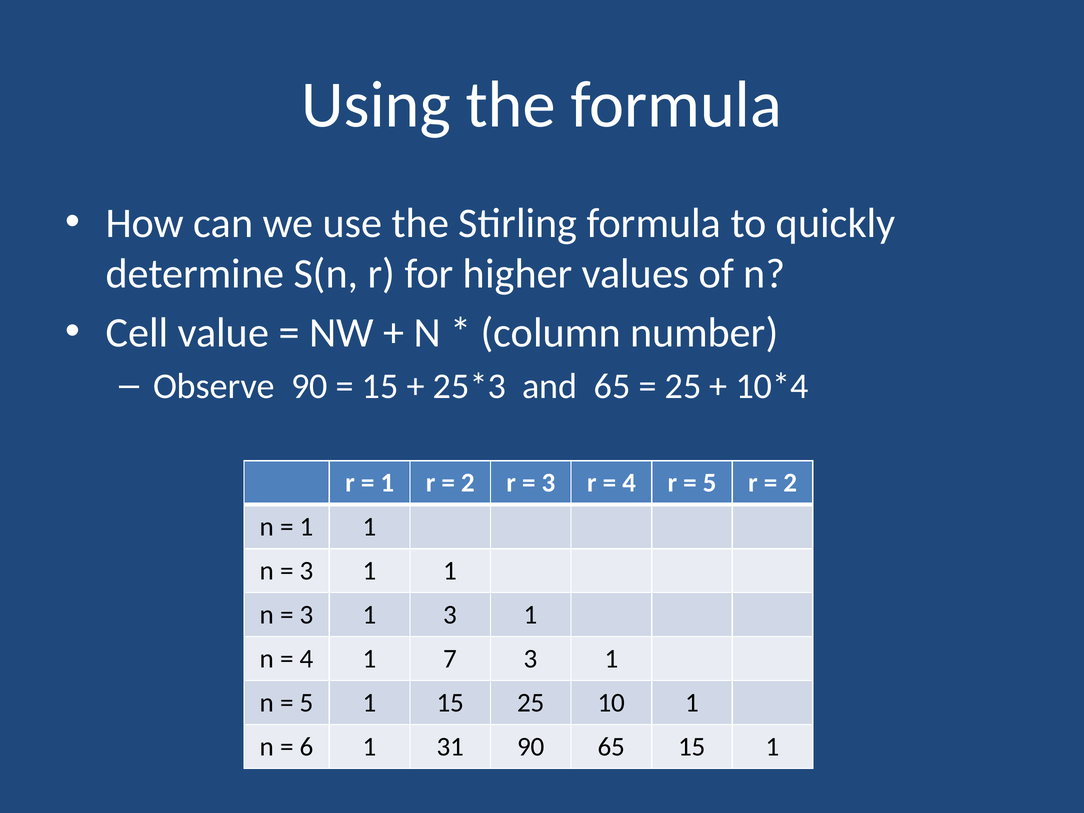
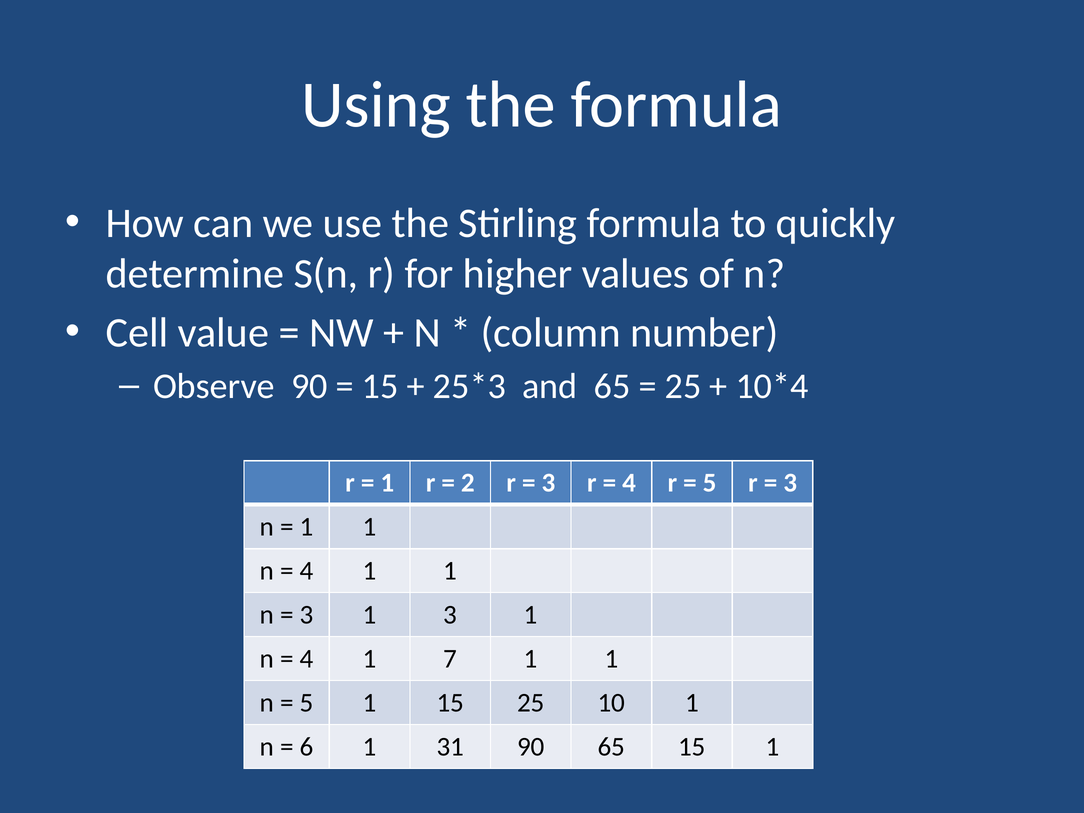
2 at (790, 483): 2 -> 3
3 at (307, 571): 3 -> 4
7 3: 3 -> 1
